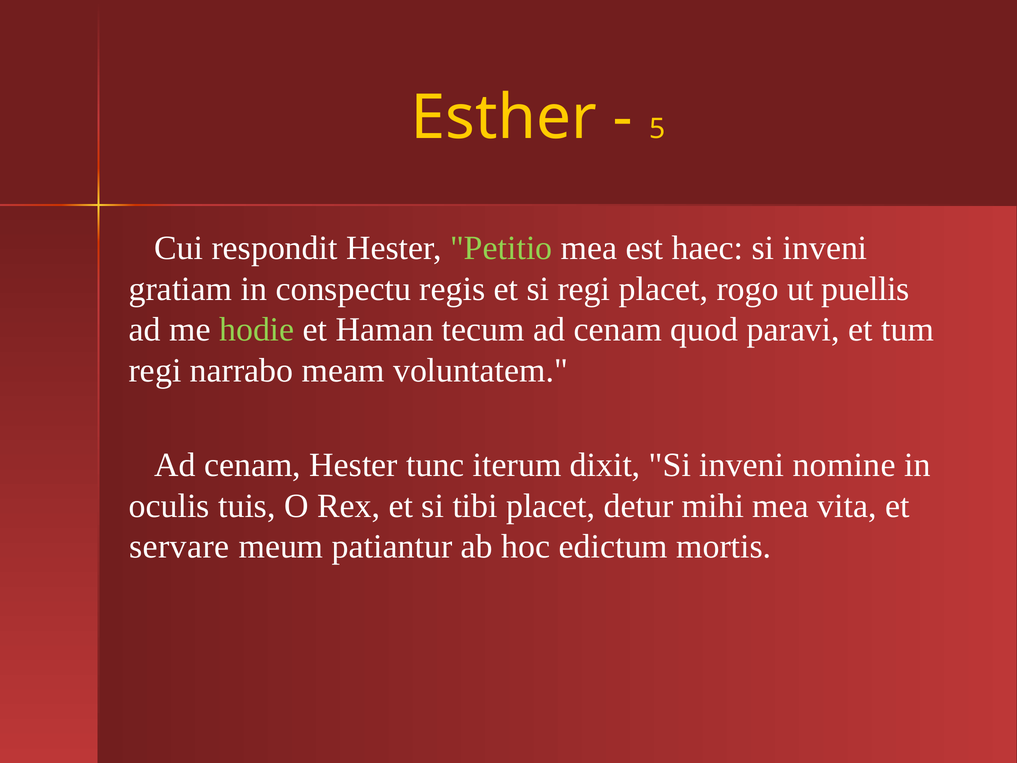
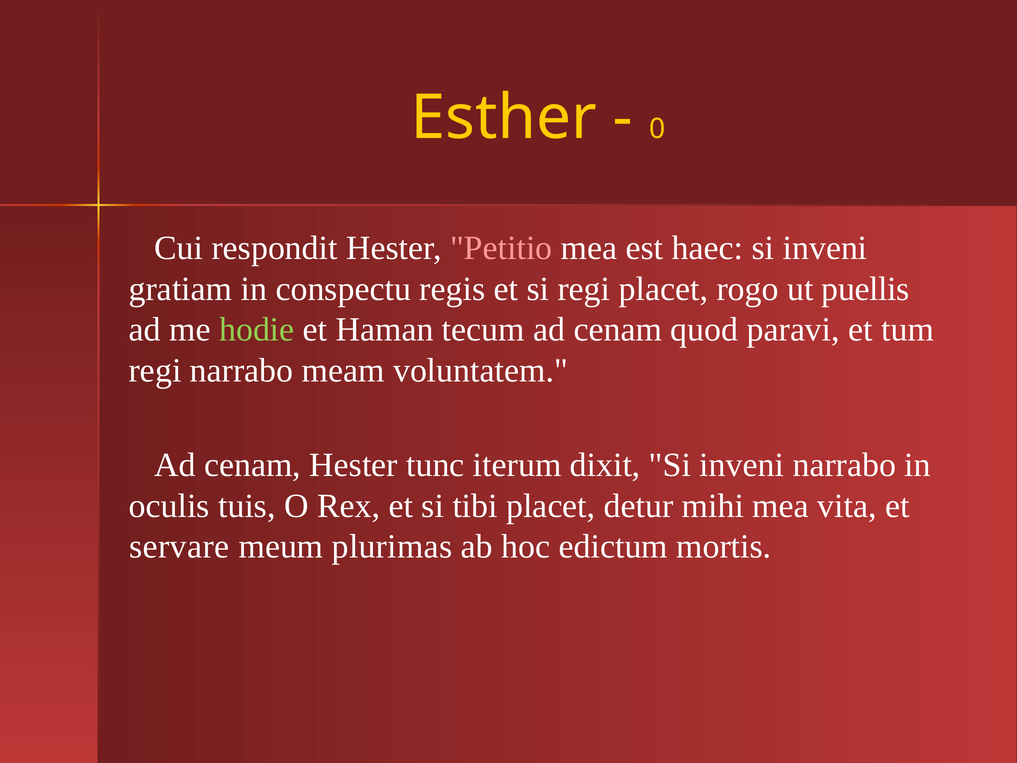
5: 5 -> 0
Petitio colour: light green -> pink
inveni nomine: nomine -> narrabo
patiantur: patiantur -> plurimas
